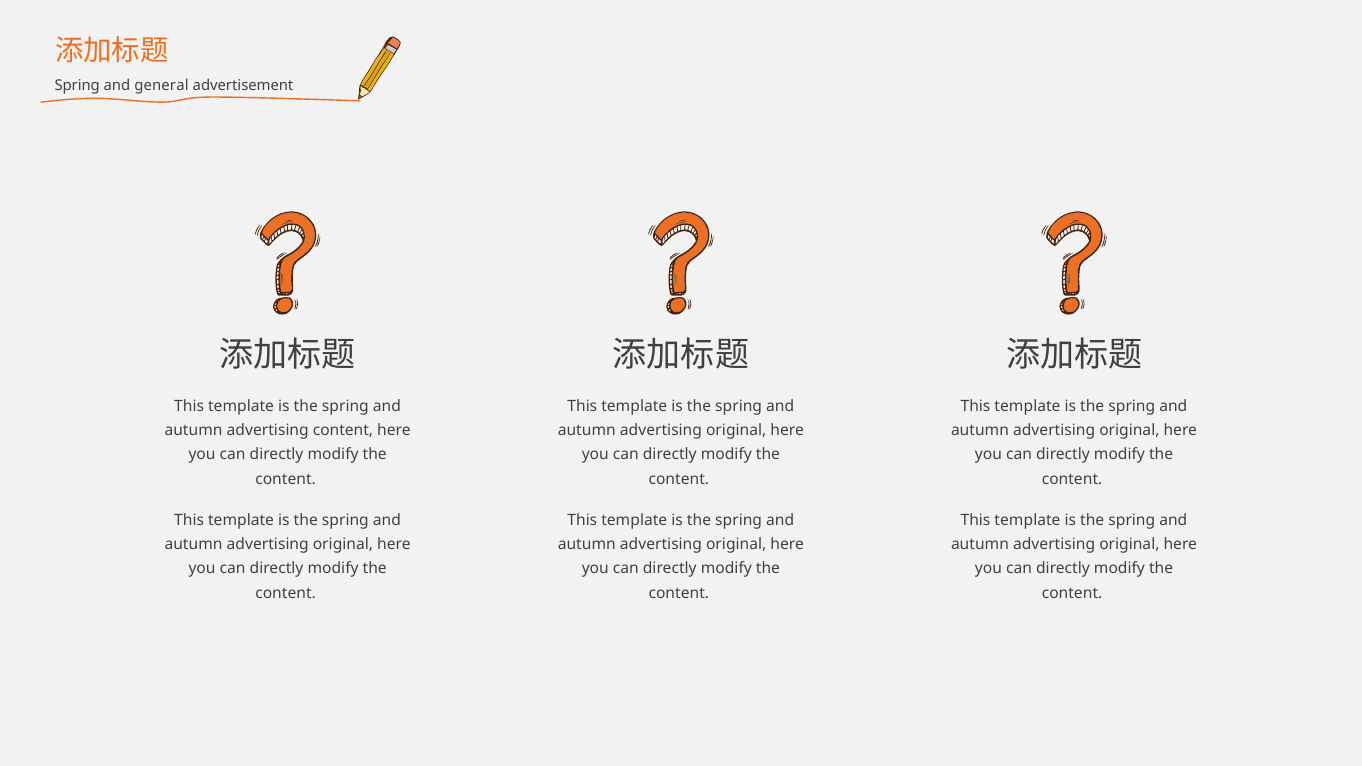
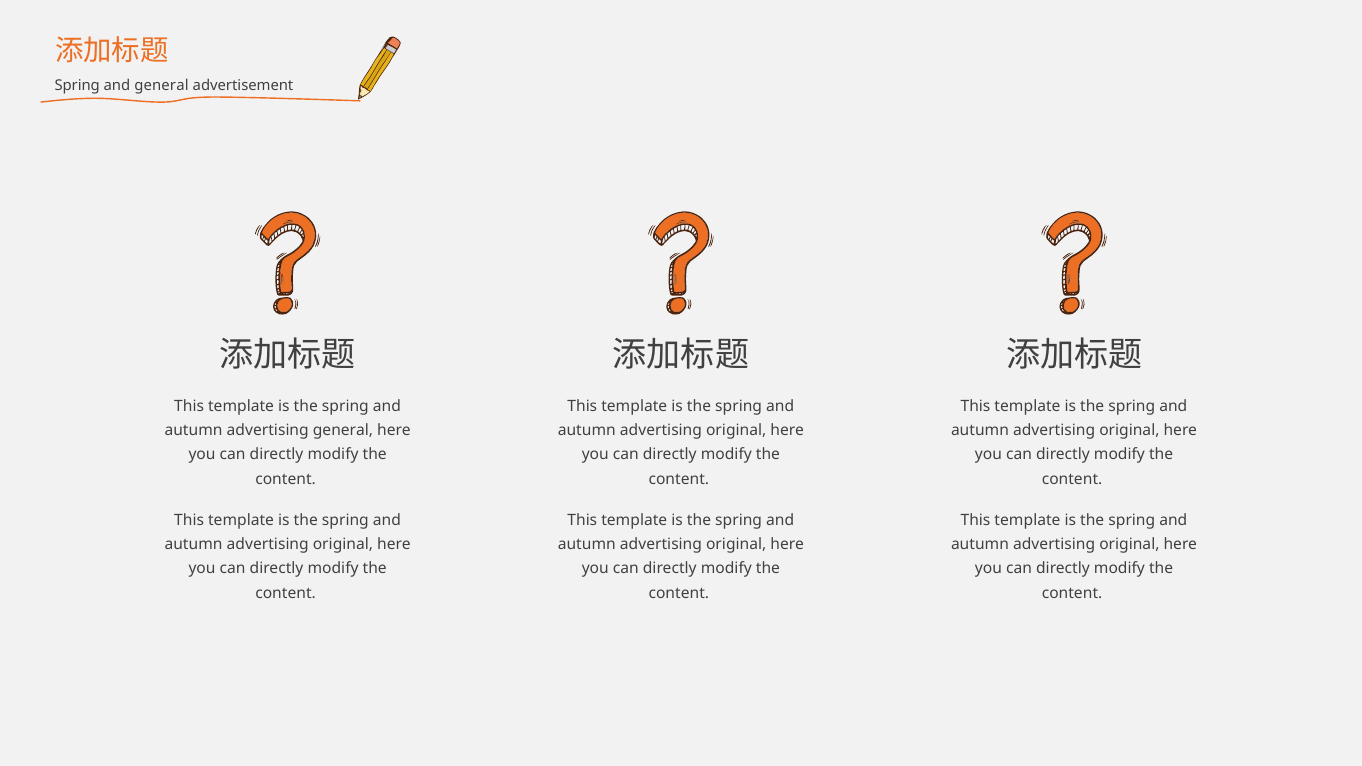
advertising content: content -> general
